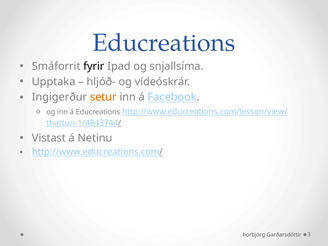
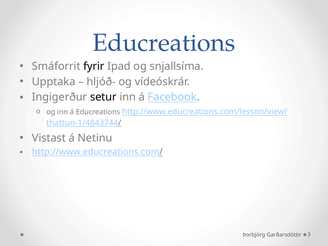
setur colour: orange -> black
